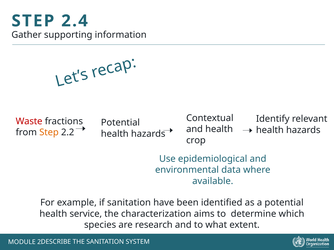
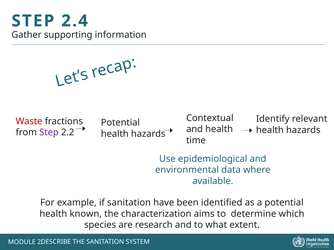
Step at (49, 133) colour: orange -> purple
crop: crop -> time
service: service -> known
